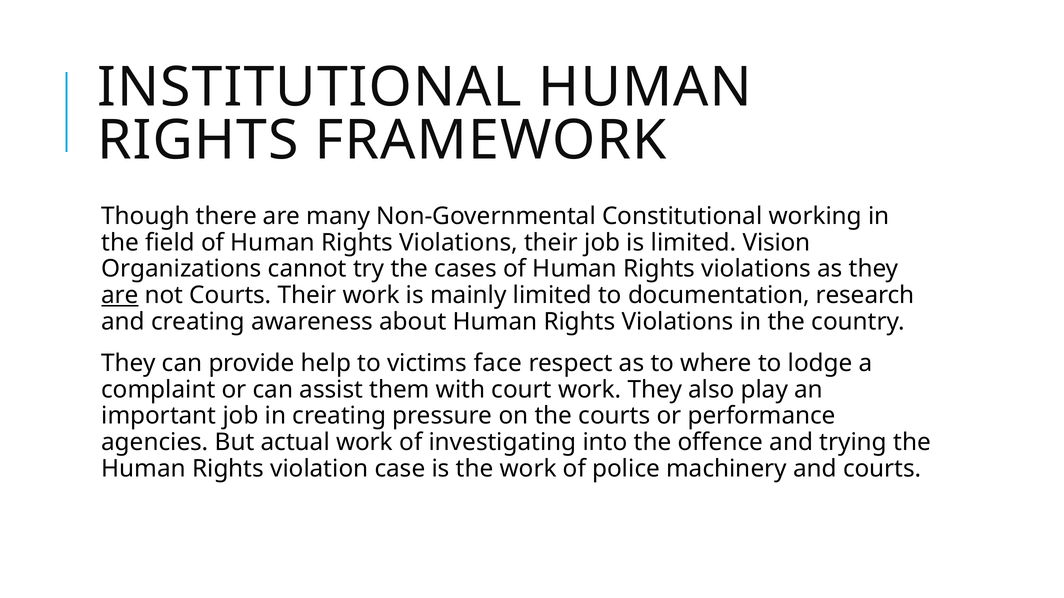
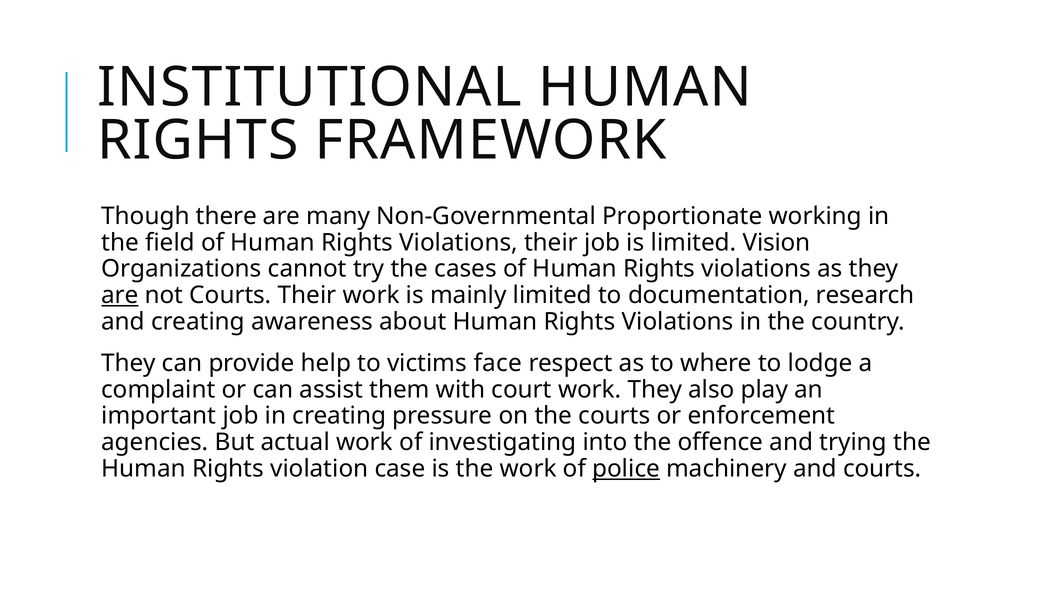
Constitutional: Constitutional -> Proportionate
performance: performance -> enforcement
police underline: none -> present
